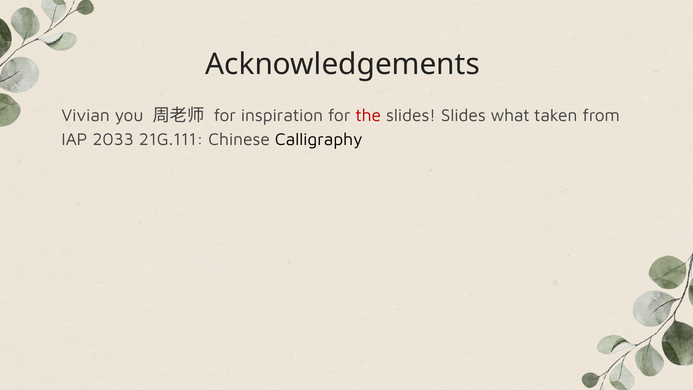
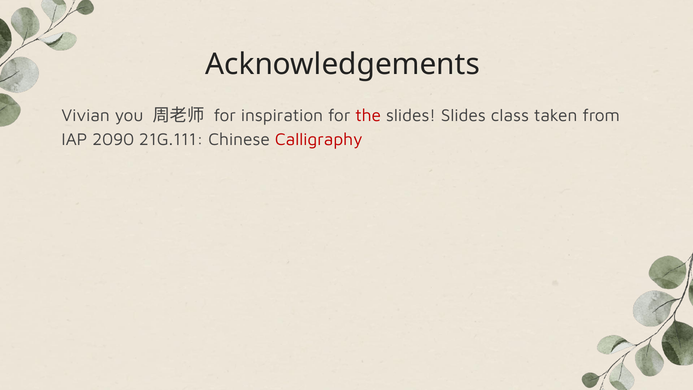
what: what -> class
2033: 2033 -> 2090
Calligraphy colour: black -> red
